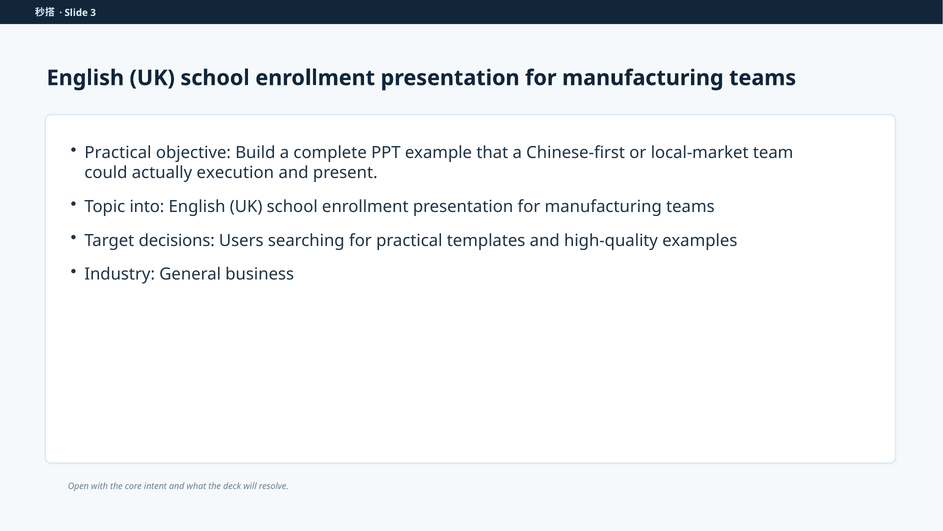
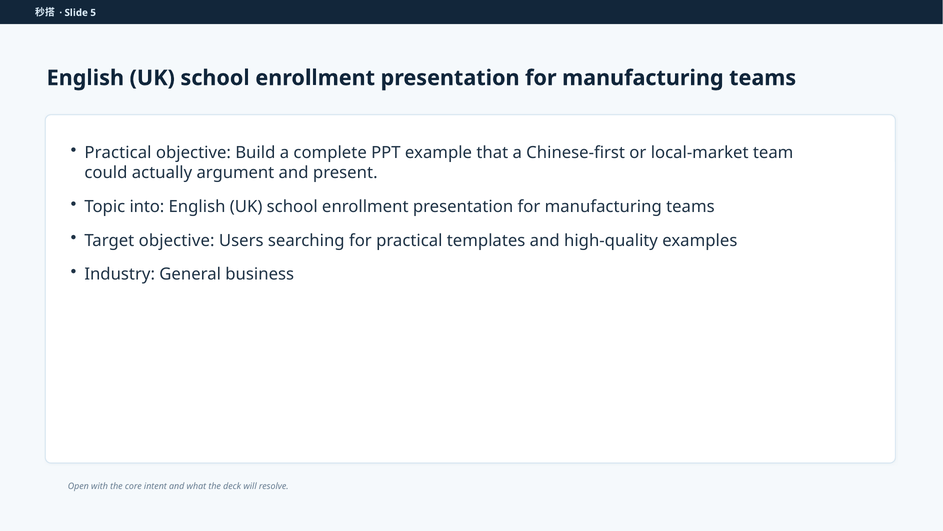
3: 3 -> 5
execution: execution -> argument
Target decisions: decisions -> objective
